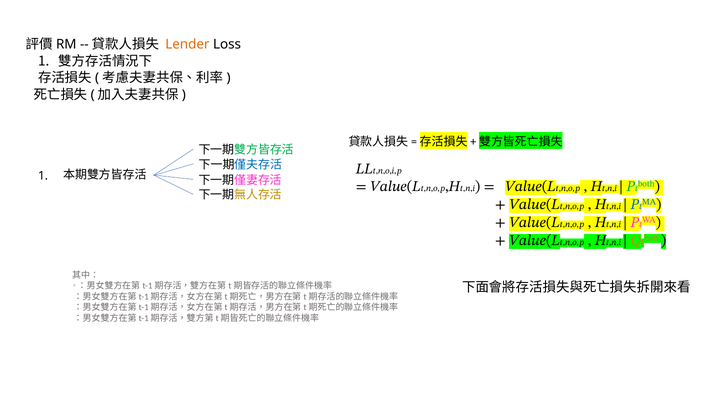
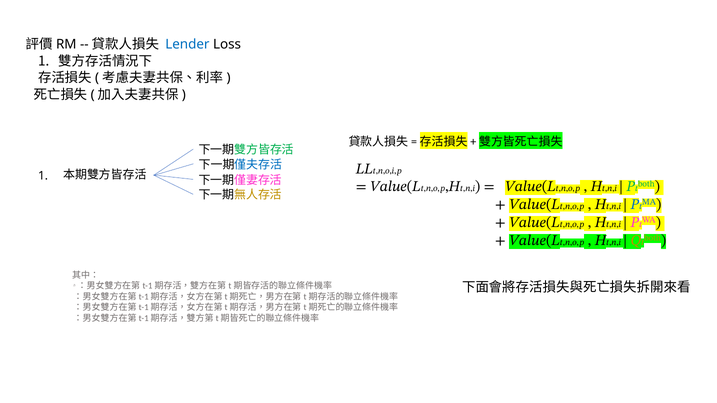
Lender colour: orange -> blue
